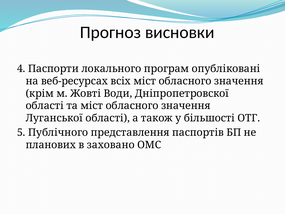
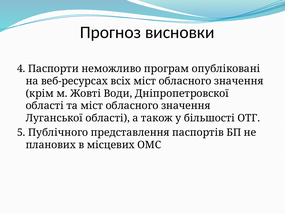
локального: локального -> неможливо
заховано: заховано -> місцевих
